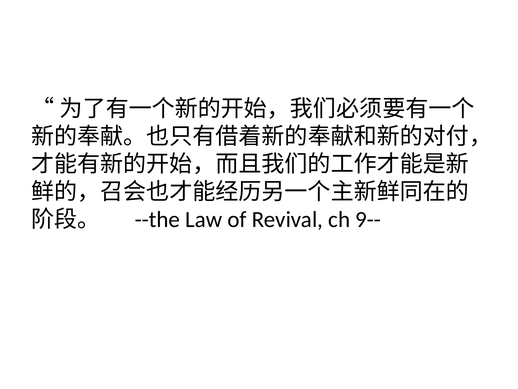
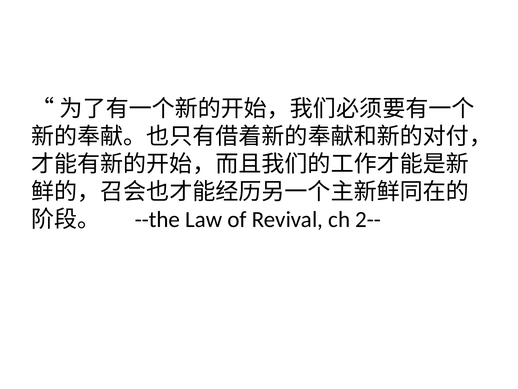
9--: 9-- -> 2--
